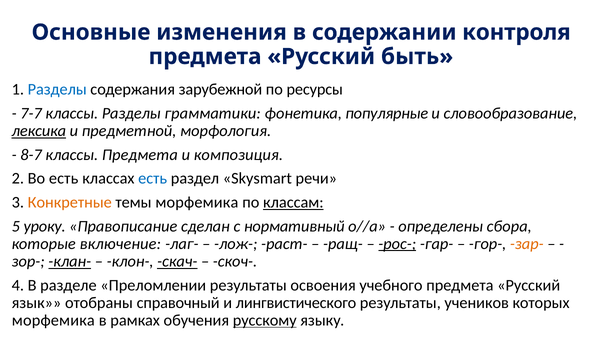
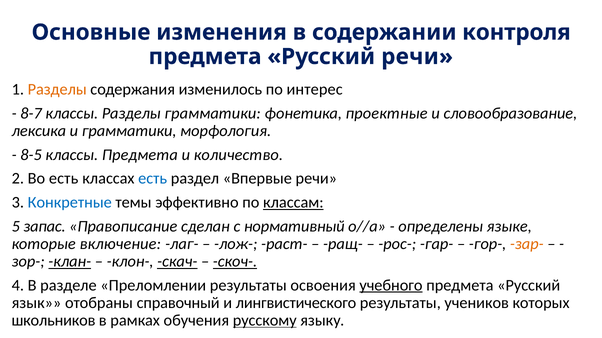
Русский быть: быть -> речи
Разделы at (57, 90) colour: blue -> orange
зарубежной: зарубежной -> изменилось
ресурсы: ресурсы -> интерес
7-7: 7-7 -> 8-7
популярные: популярные -> проектные
лексика underline: present -> none
и предметной: предметной -> грамматики
8-7: 8-7 -> 8-5
композиция: композиция -> количество
Skysmart: Skysmart -> Впервые
Конкретные colour: orange -> blue
темы морфемика: морфемика -> эффективно
уроку: уроку -> запас
сбора: сбора -> языке
рос- underline: present -> none
скоч- underline: none -> present
учебного underline: none -> present
морфемика at (53, 321): морфемика -> школьников
